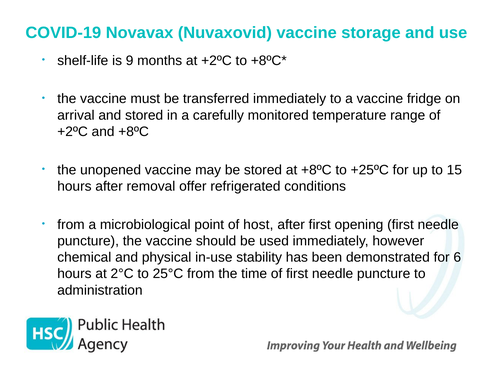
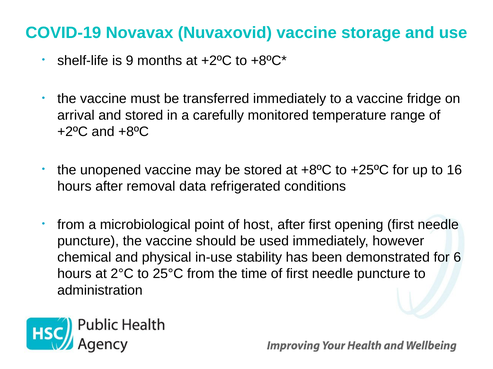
15: 15 -> 16
offer: offer -> data
